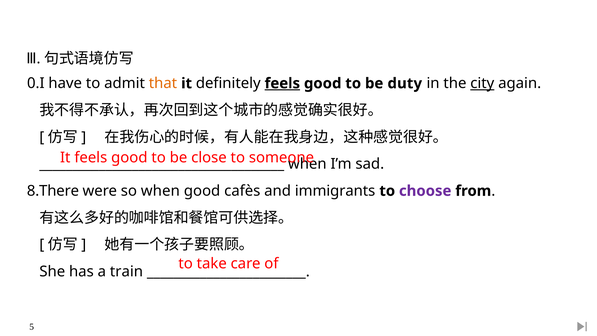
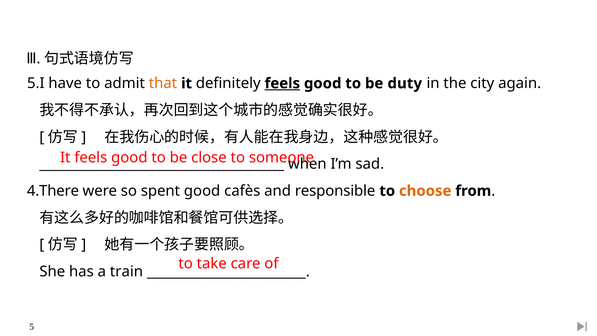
0.I: 0.I -> 5.I
city underline: present -> none
8.There: 8.There -> 4.There
so when: when -> spent
immigrants: immigrants -> responsible
choose colour: purple -> orange
